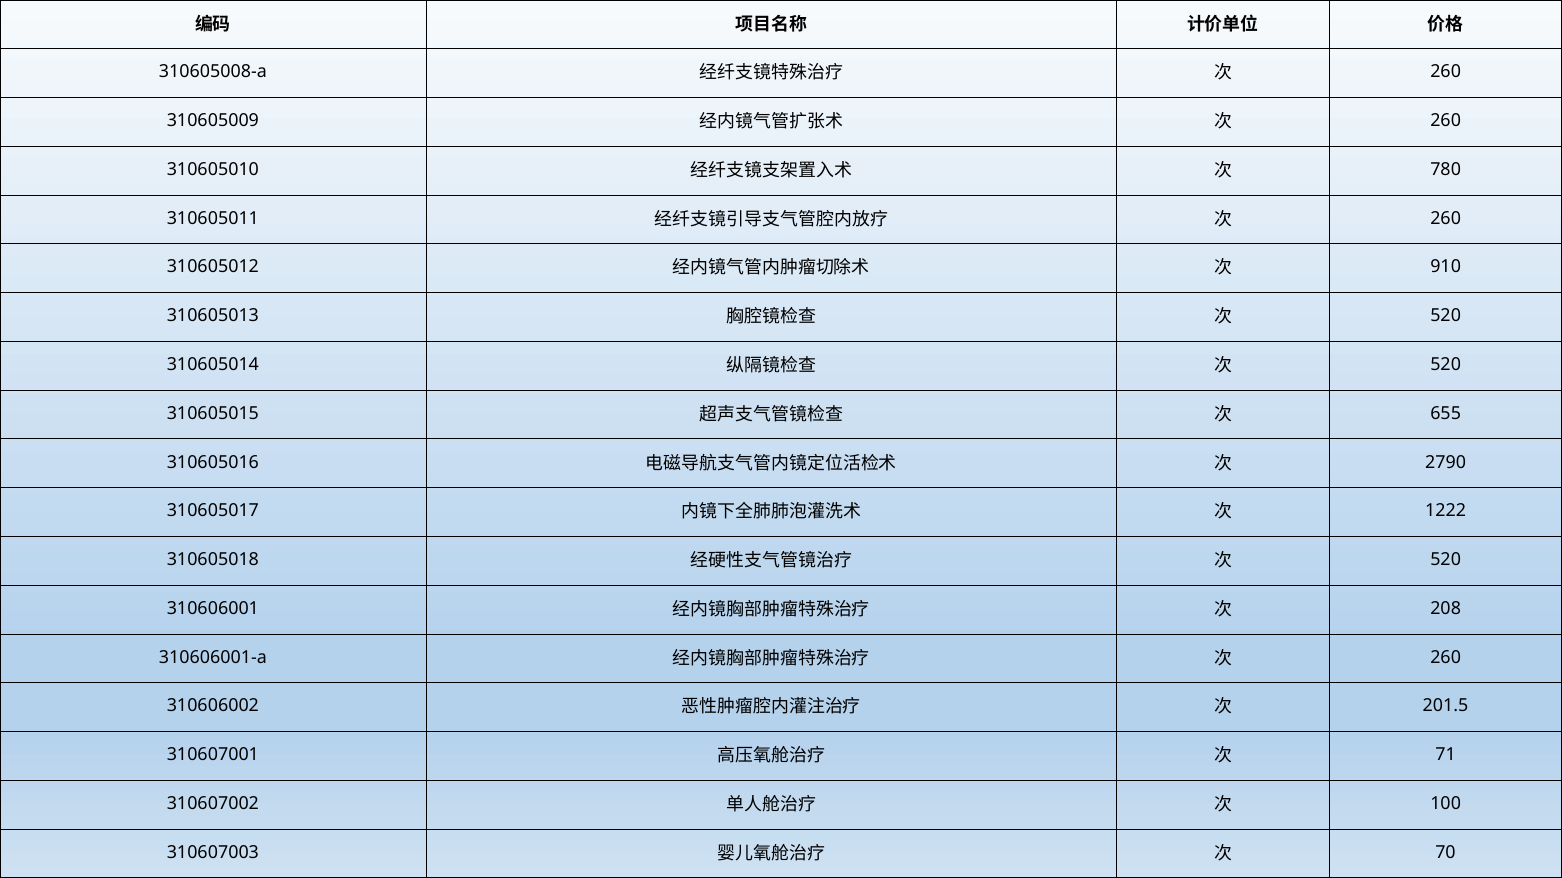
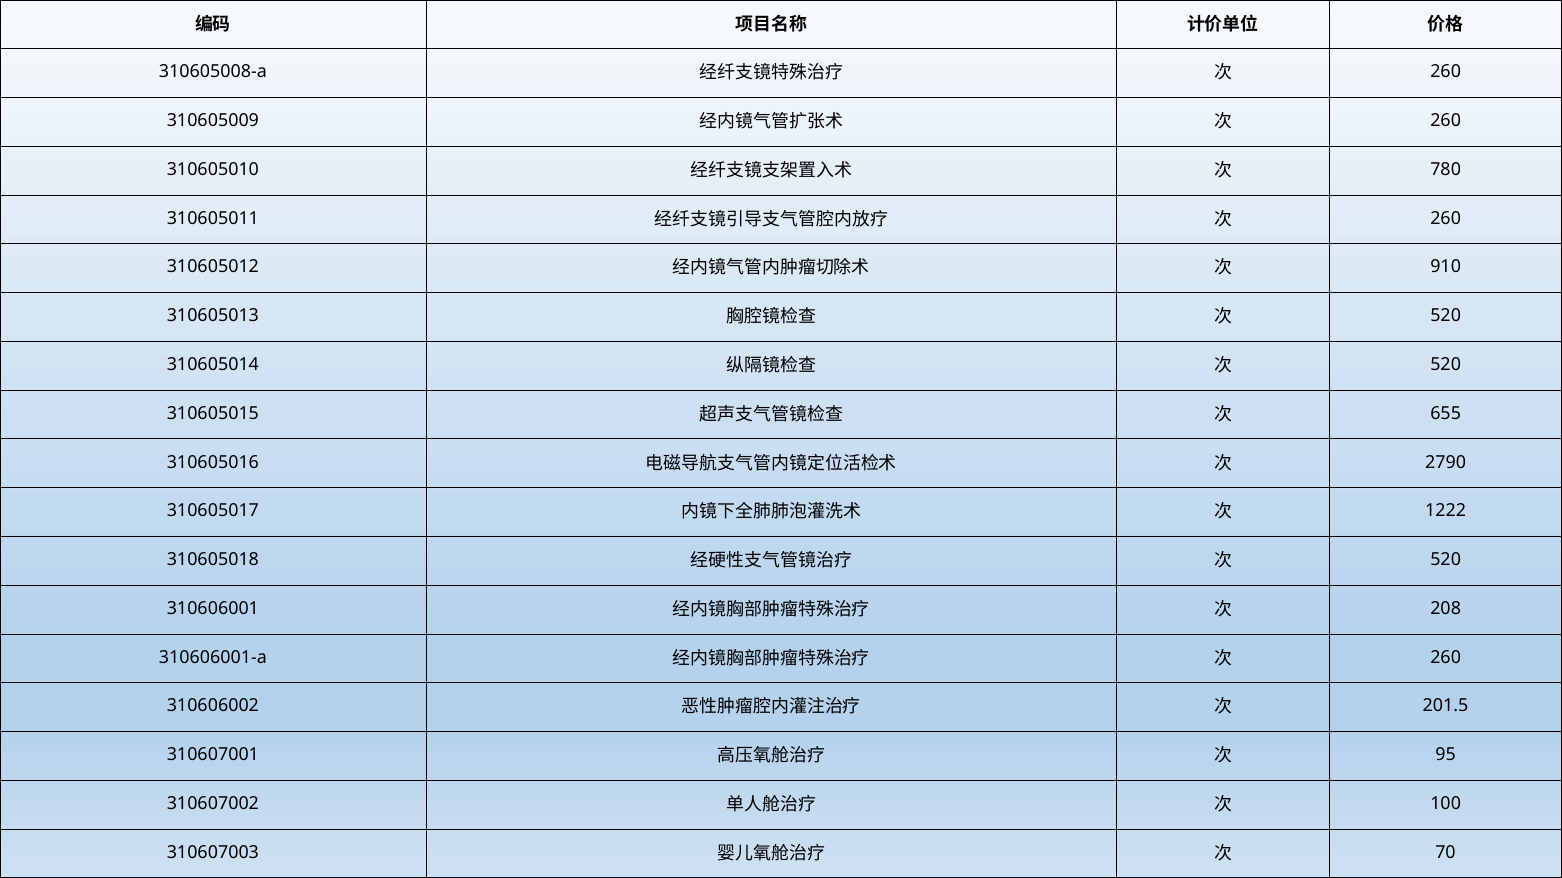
71: 71 -> 95
